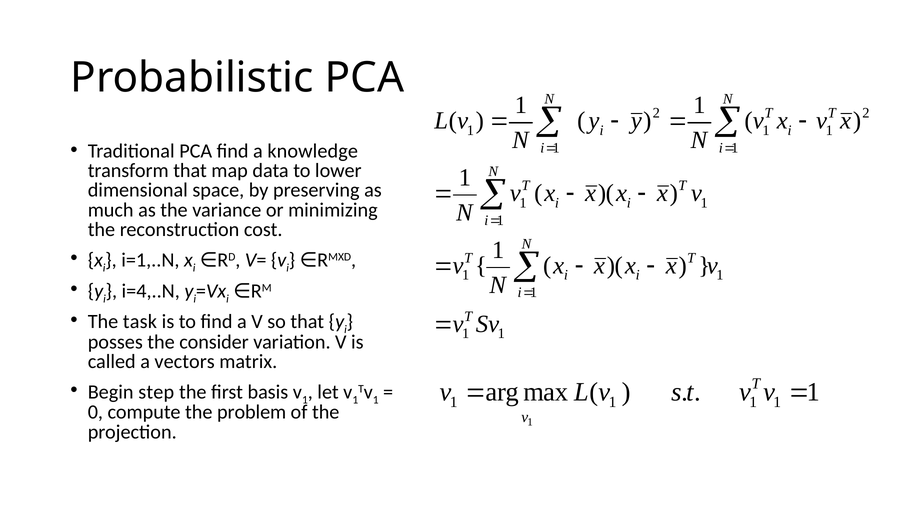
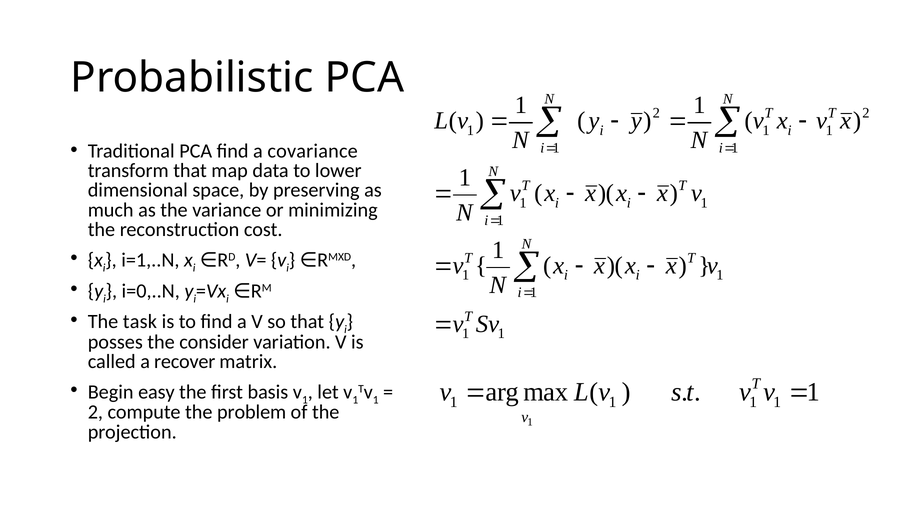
knowledge: knowledge -> covariance
i=4,..N: i=4,..N -> i=0,..N
vectors: vectors -> recover
step: step -> easy
0 at (95, 412): 0 -> 2
